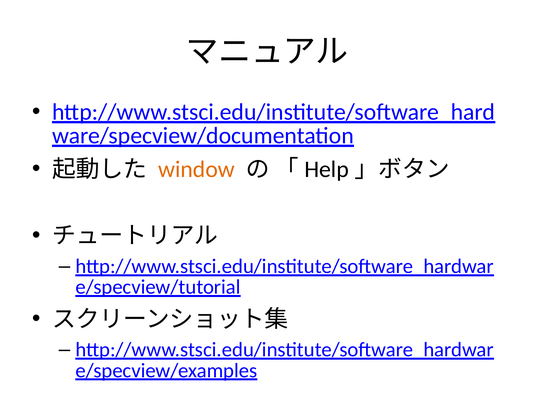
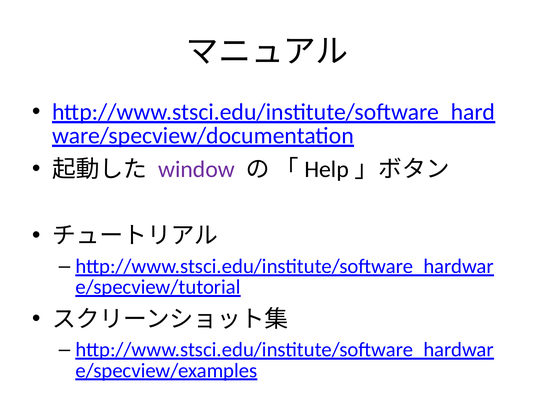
window colour: orange -> purple
